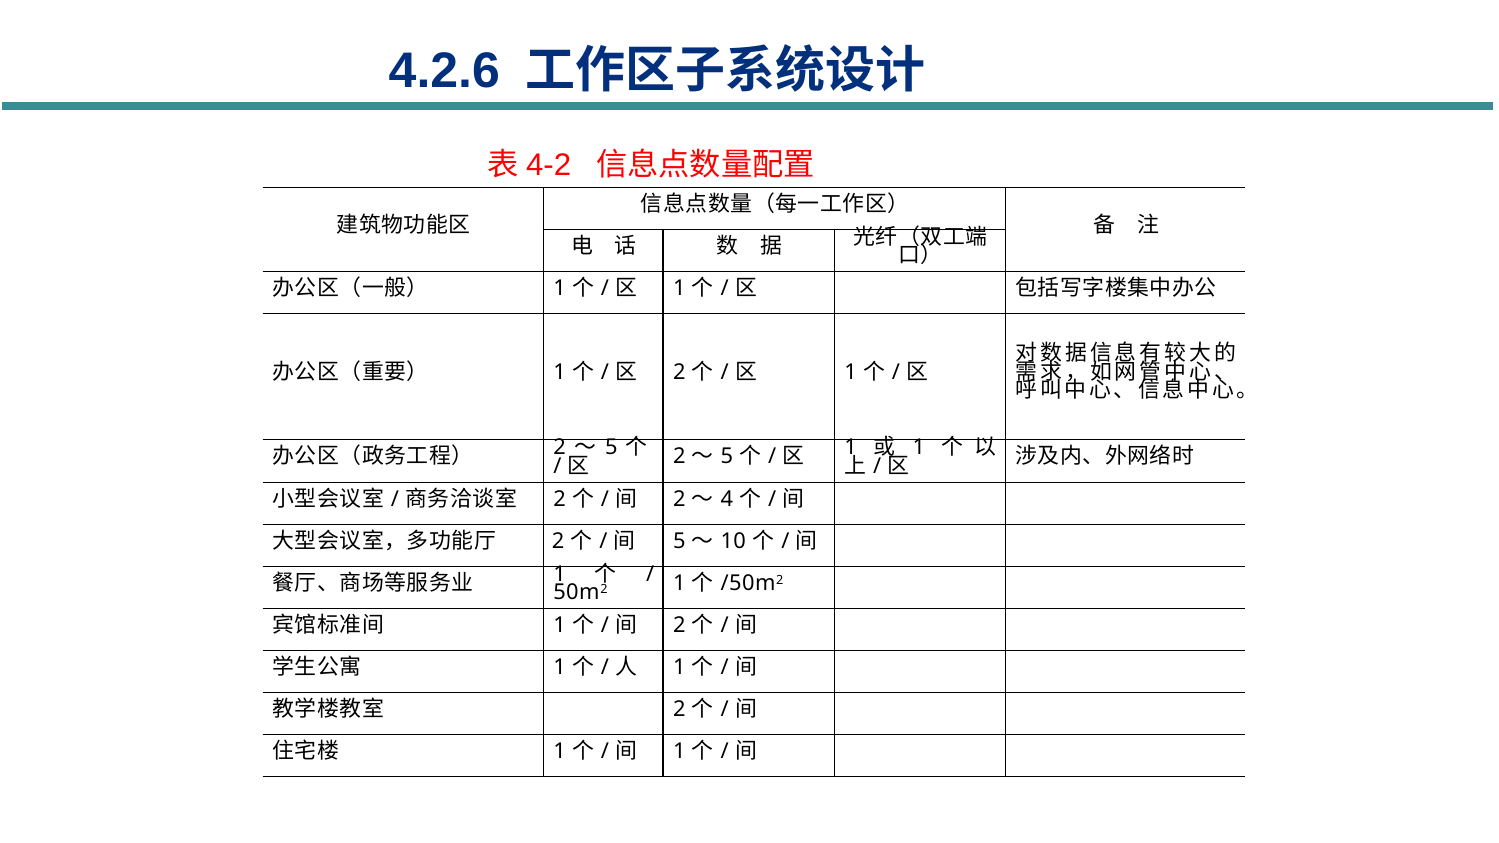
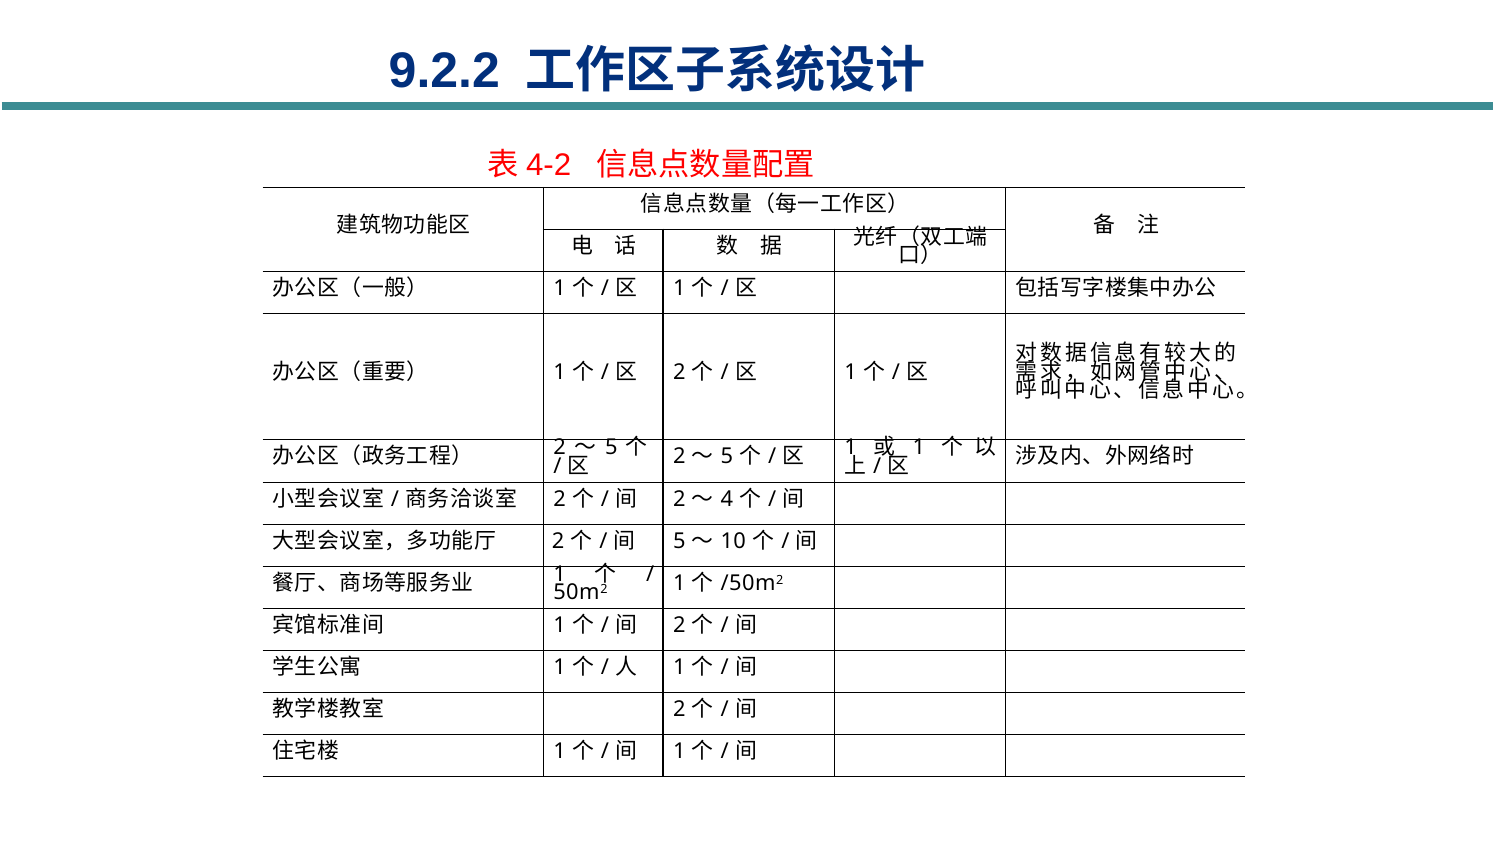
4.2.6: 4.2.6 -> 9.2.2
